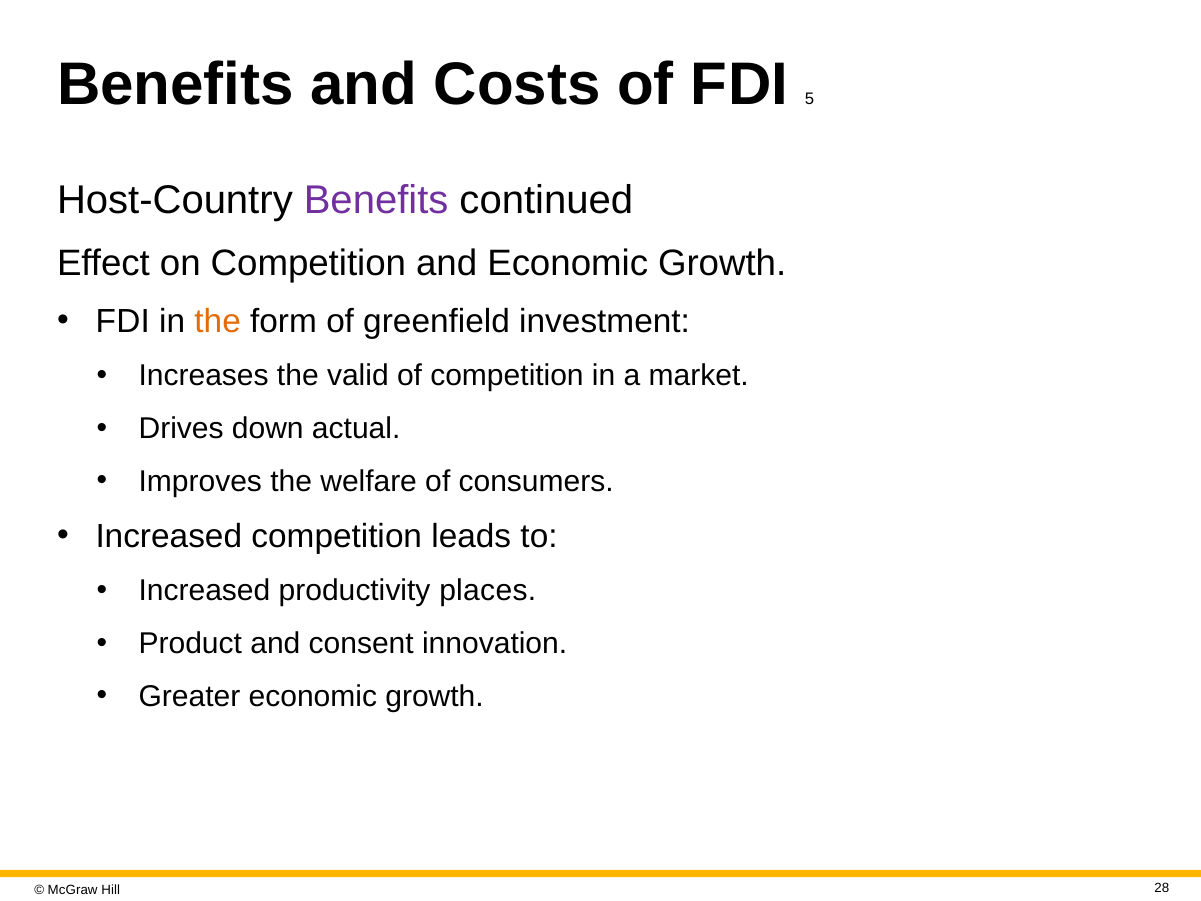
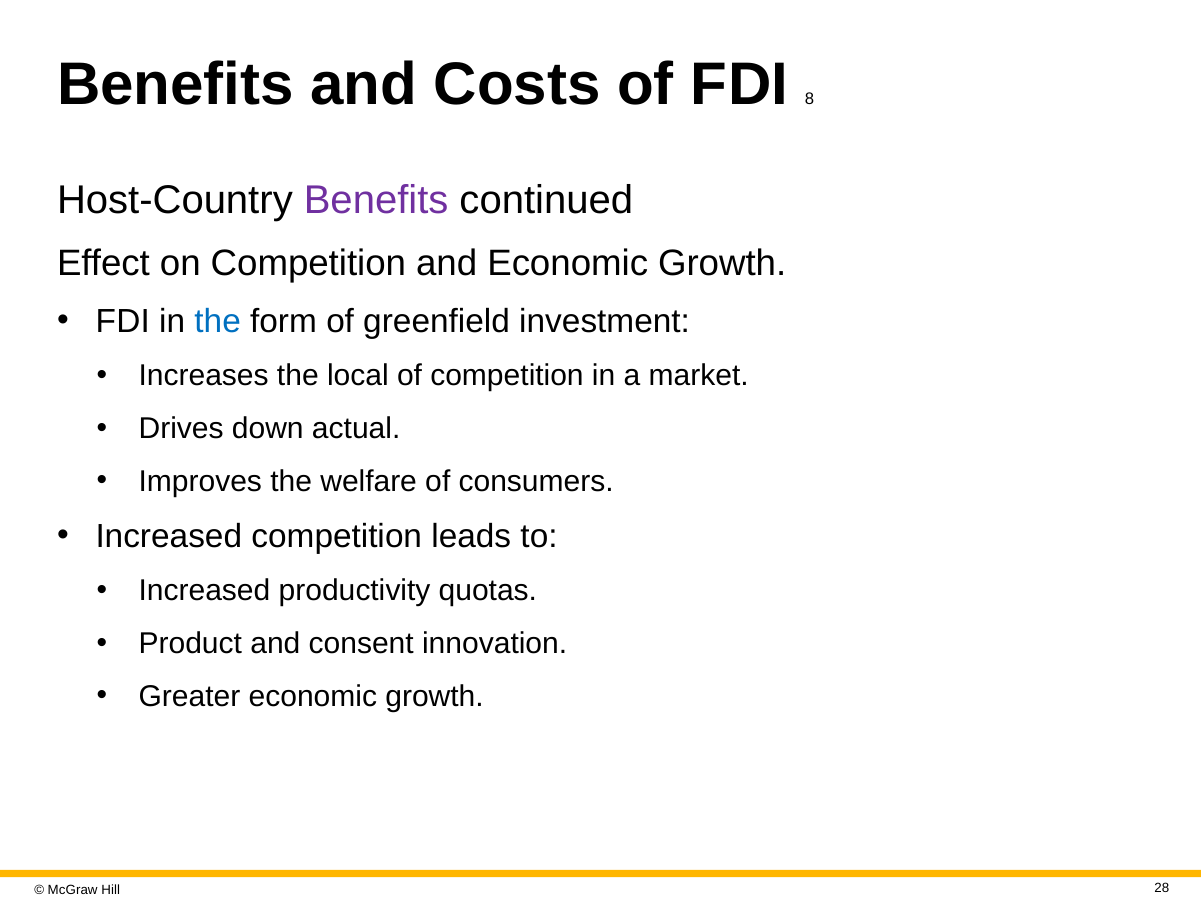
5: 5 -> 8
the at (218, 321) colour: orange -> blue
valid: valid -> local
places: places -> quotas
